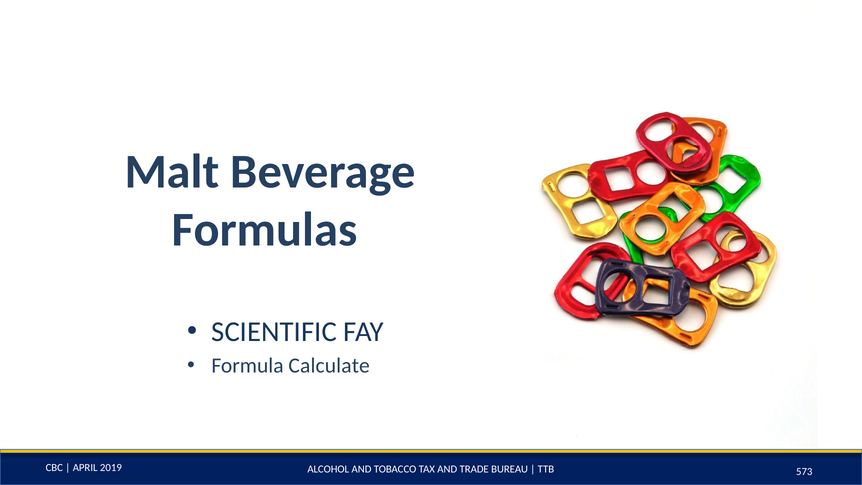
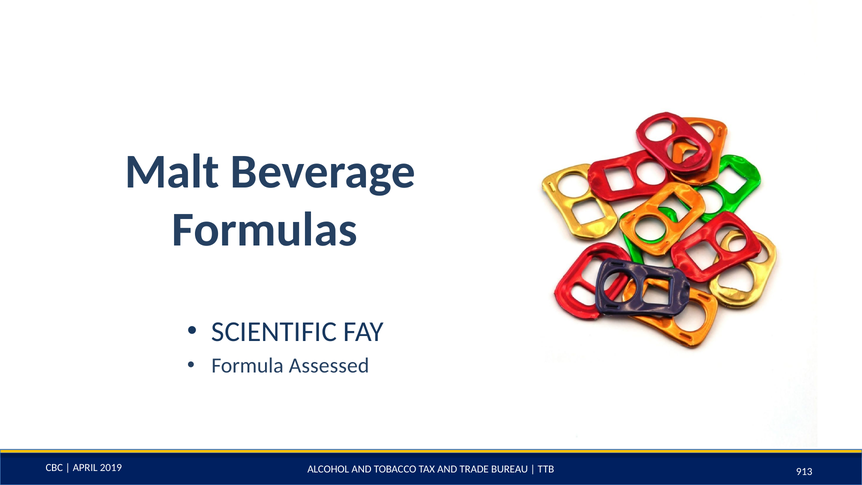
Calculate: Calculate -> Assessed
573: 573 -> 913
